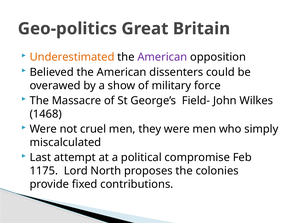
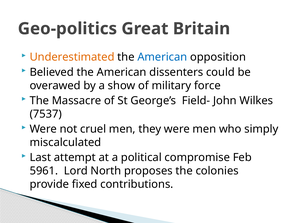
American at (162, 57) colour: purple -> blue
1468: 1468 -> 7537
1175: 1175 -> 5961
